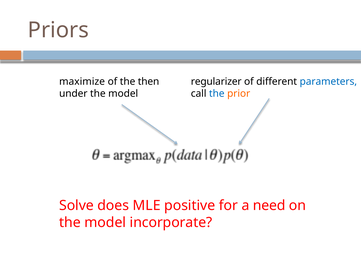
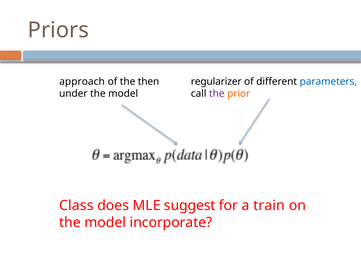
maximize: maximize -> approach
the at (217, 93) colour: blue -> purple
Solve: Solve -> Class
positive: positive -> suggest
need: need -> train
